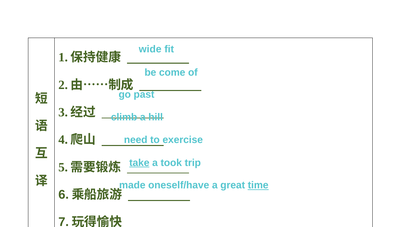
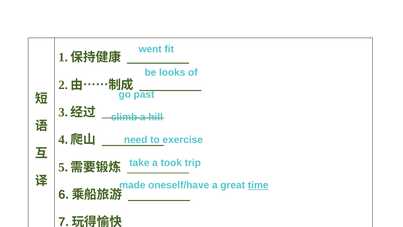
wide: wide -> went
come: come -> looks
take underline: present -> none
